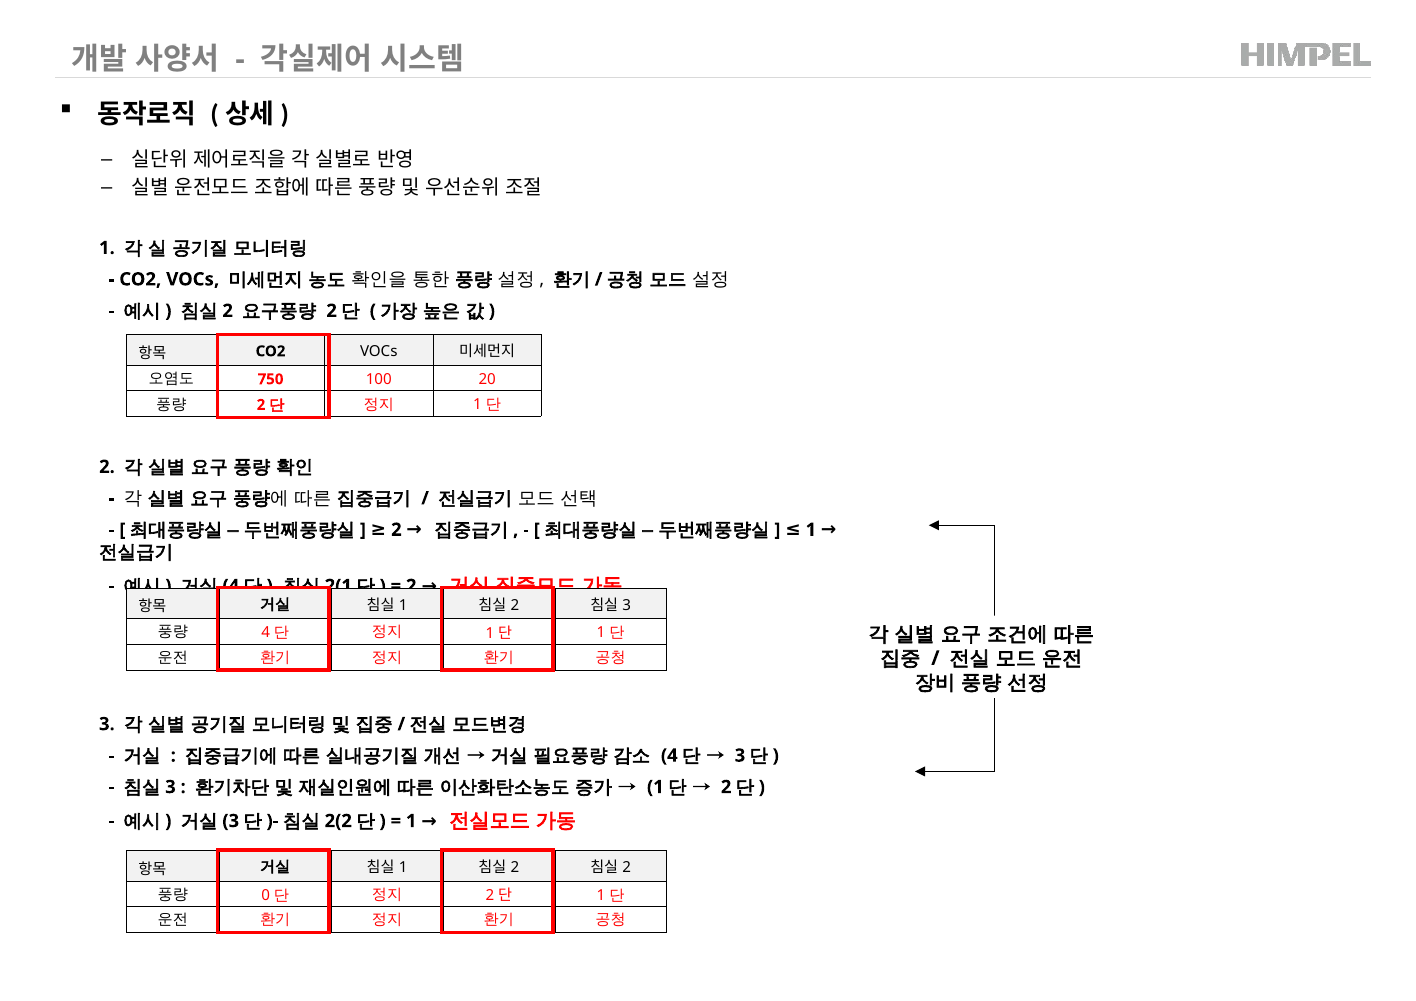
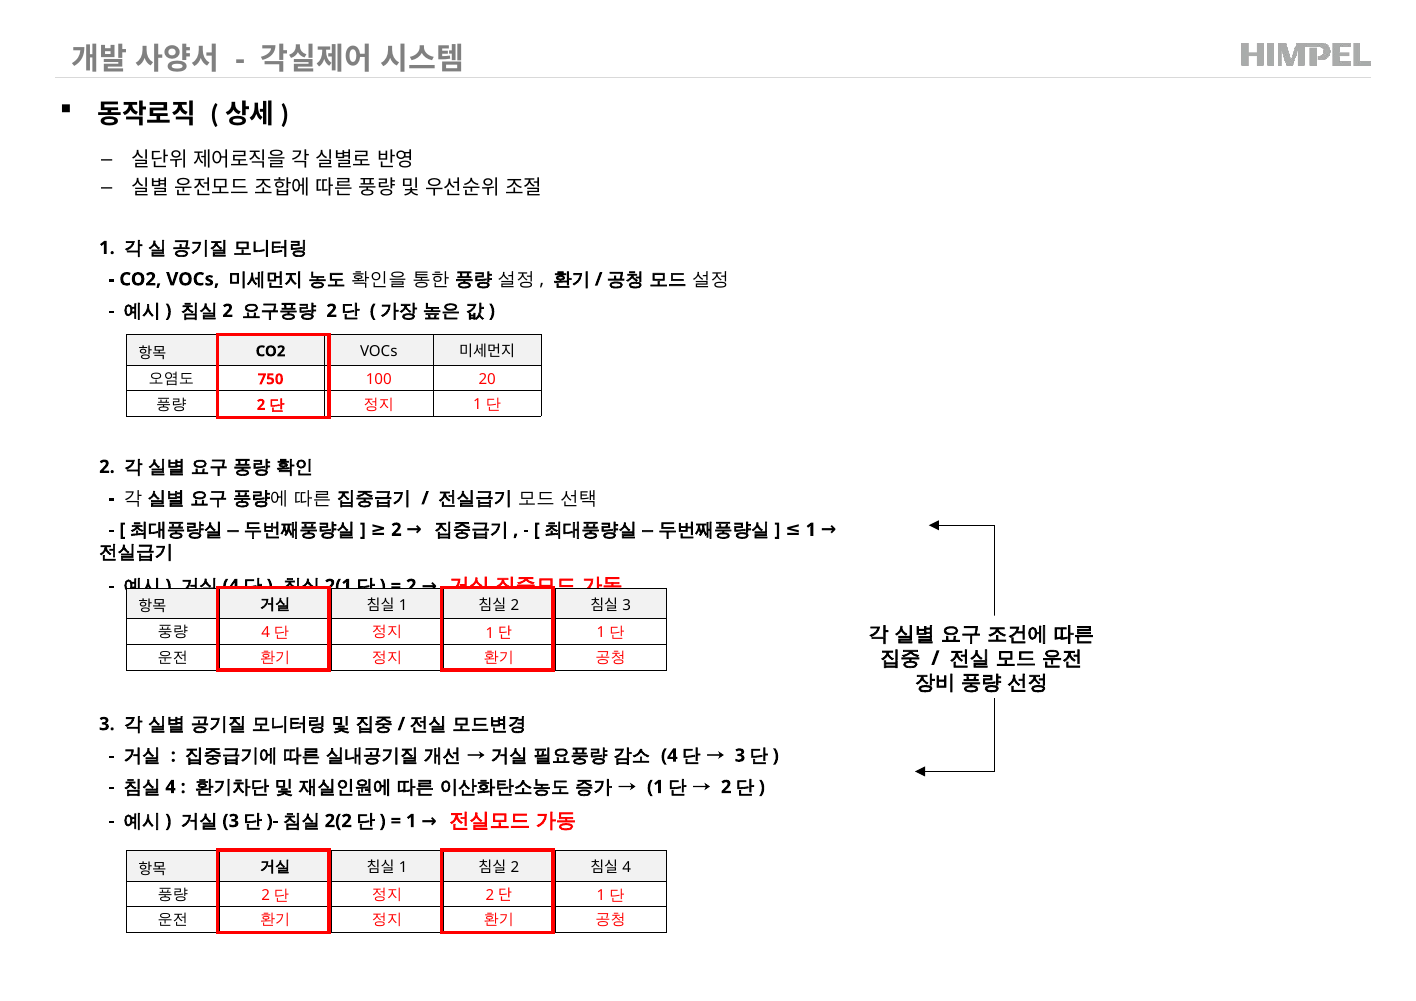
3 at (170, 787): 3 -> 4
2 at (627, 868): 2 -> 4
0 at (266, 895): 0 -> 2
